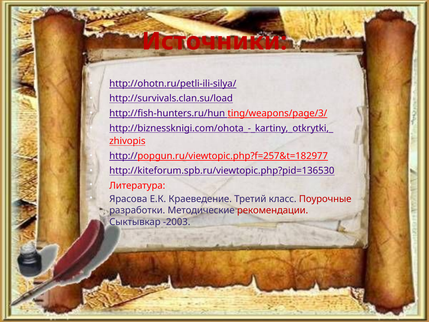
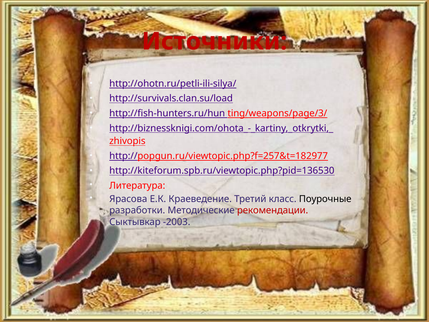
Поурочные colour: red -> black
